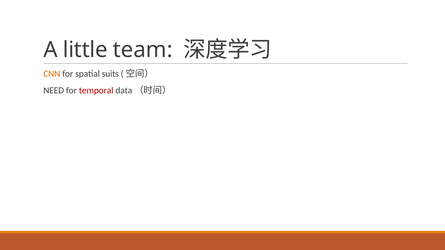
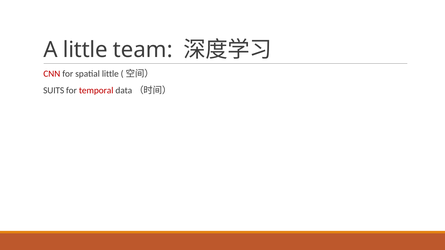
CNN colour: orange -> red
spatial suits: suits -> little
NEED: NEED -> SUITS
